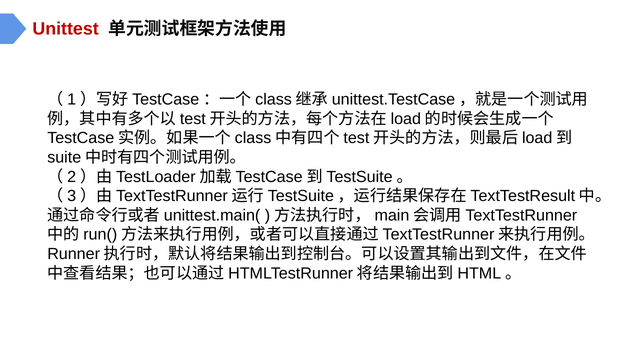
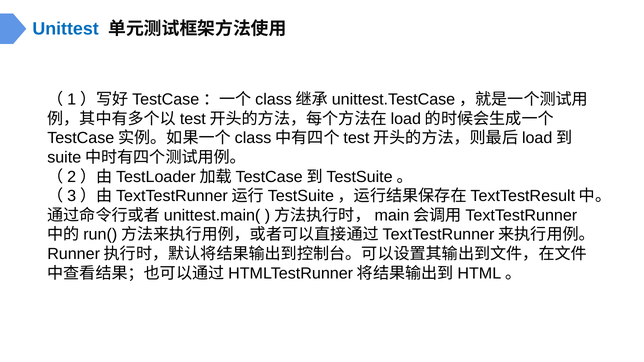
Unittest colour: red -> blue
